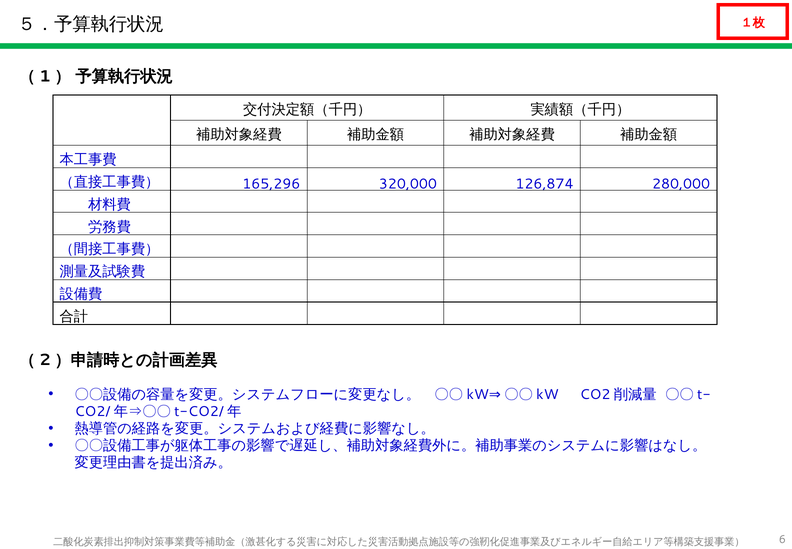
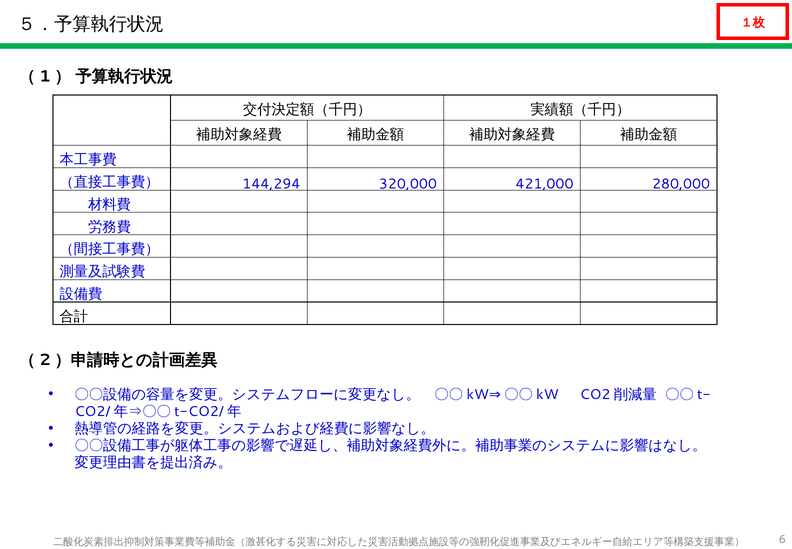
165,296: 165,296 -> 144,294
126,874: 126,874 -> 421,000
